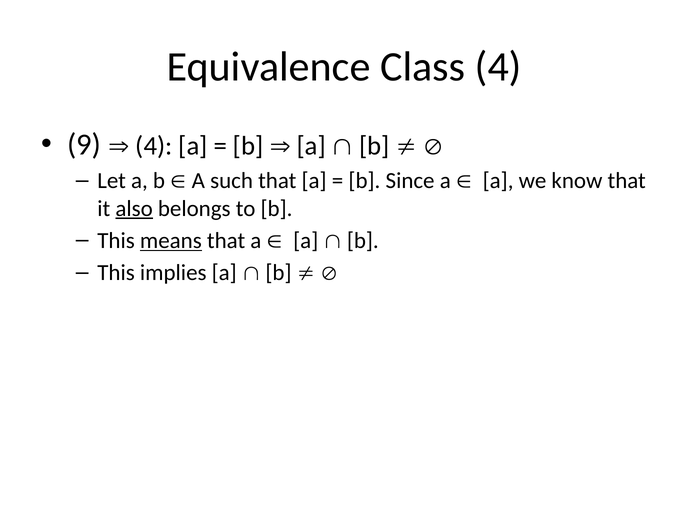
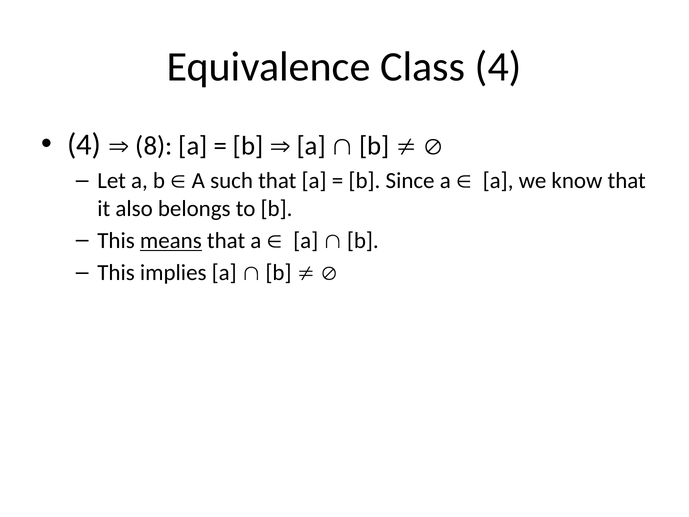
9 at (84, 145): 9 -> 4
4 at (154, 146): 4 -> 8
also underline: present -> none
